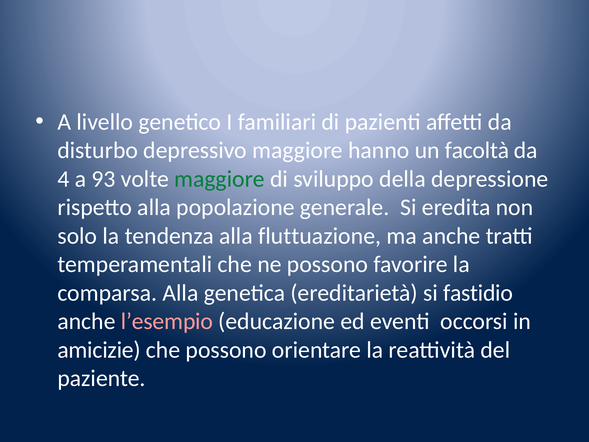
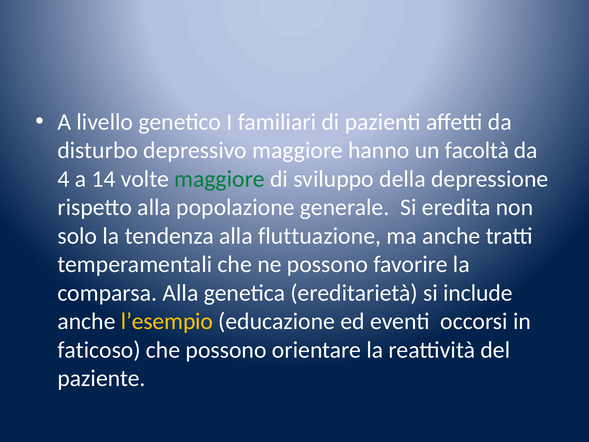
93: 93 -> 14
fastidio: fastidio -> include
l’esempio colour: pink -> yellow
amicizie: amicizie -> faticoso
